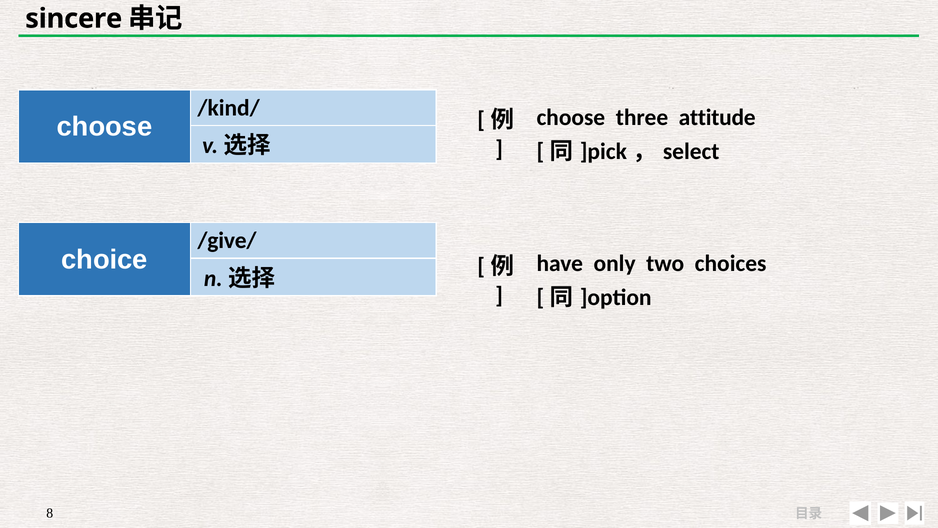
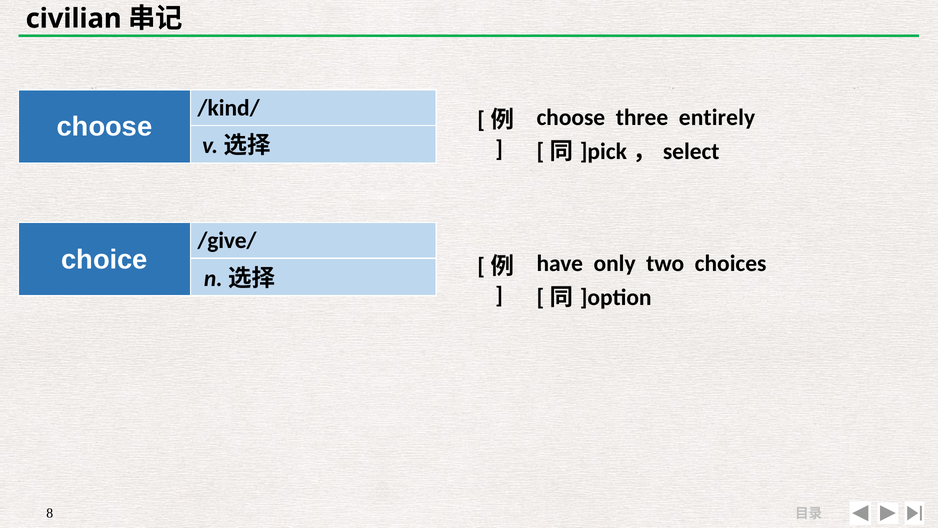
sincere: sincere -> civilian
attitude: attitude -> entirely
